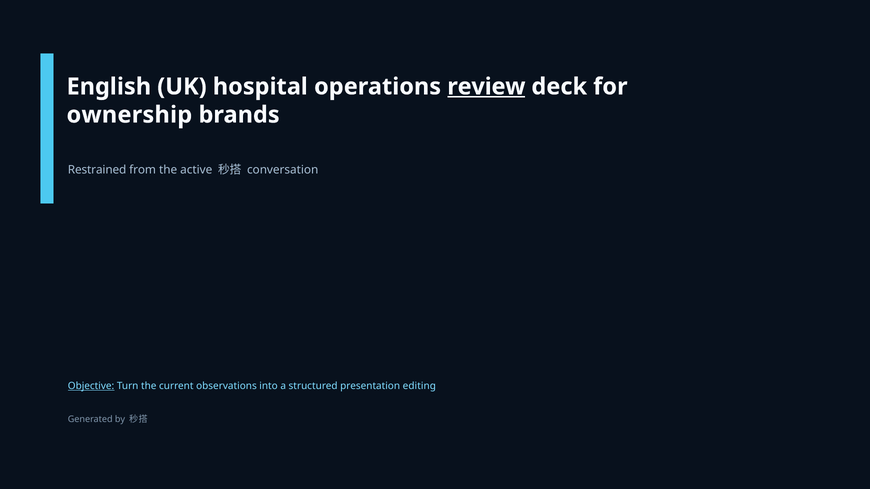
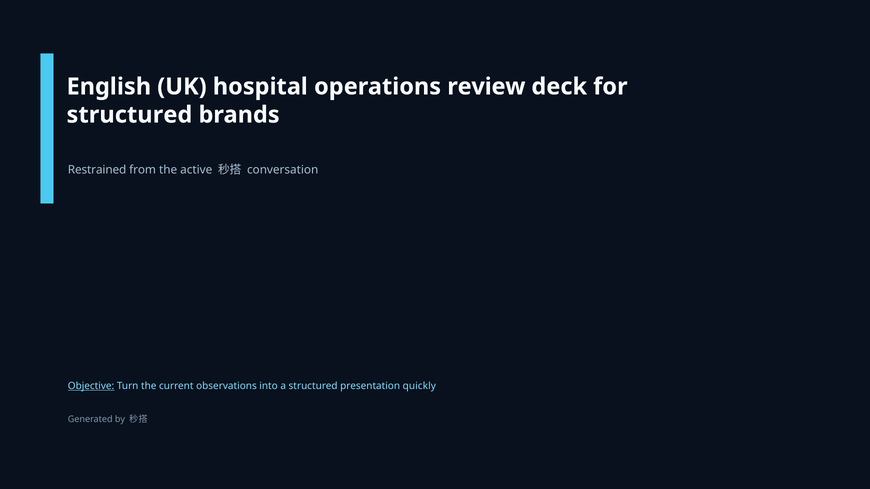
review underline: present -> none
ownership at (129, 115): ownership -> structured
editing: editing -> quickly
